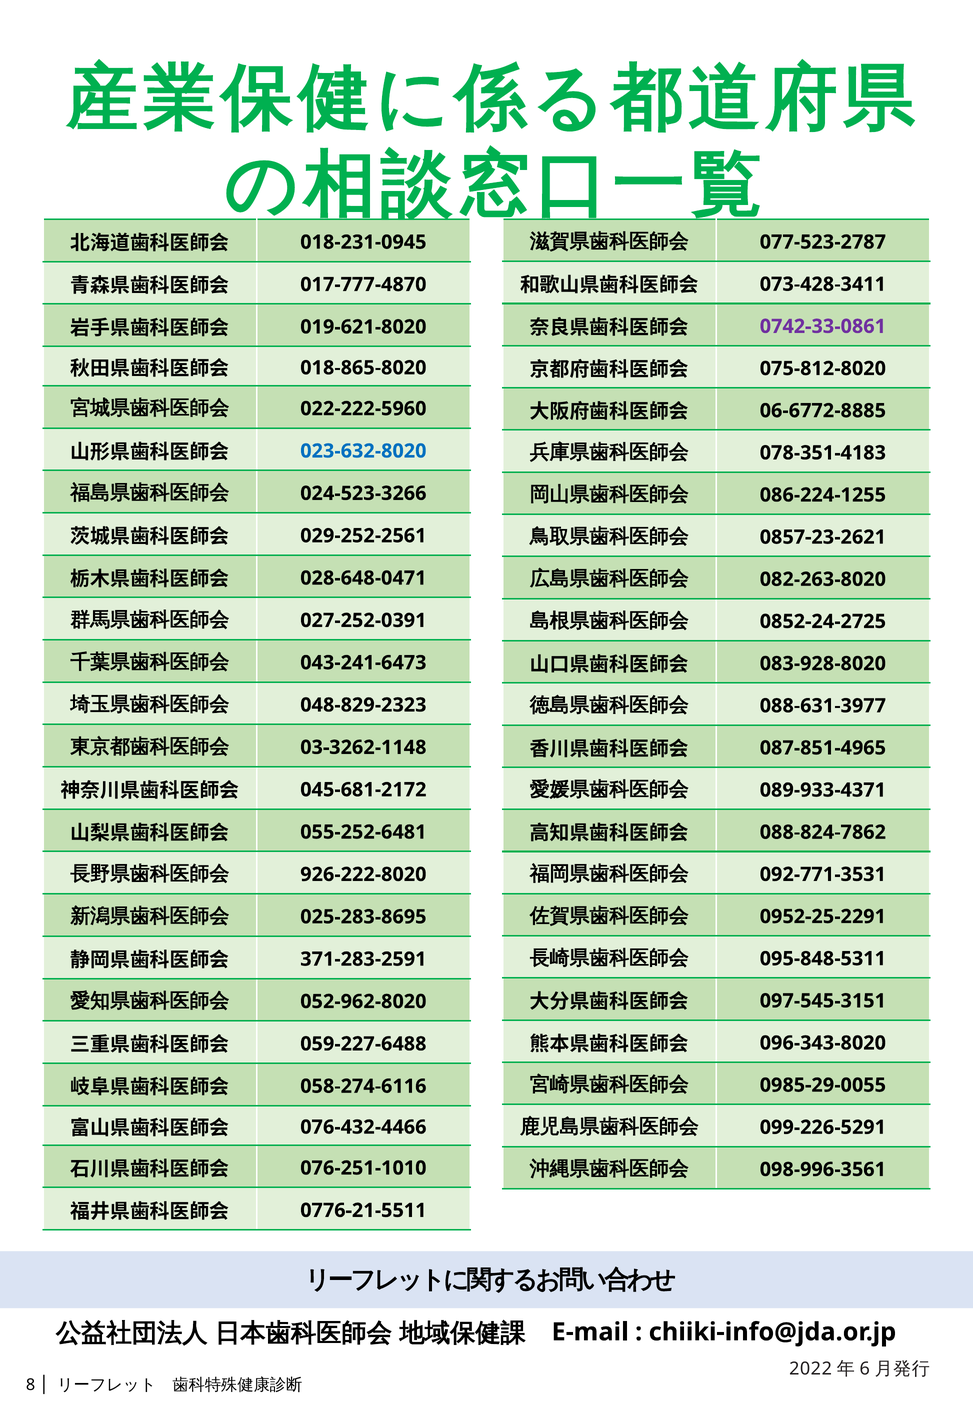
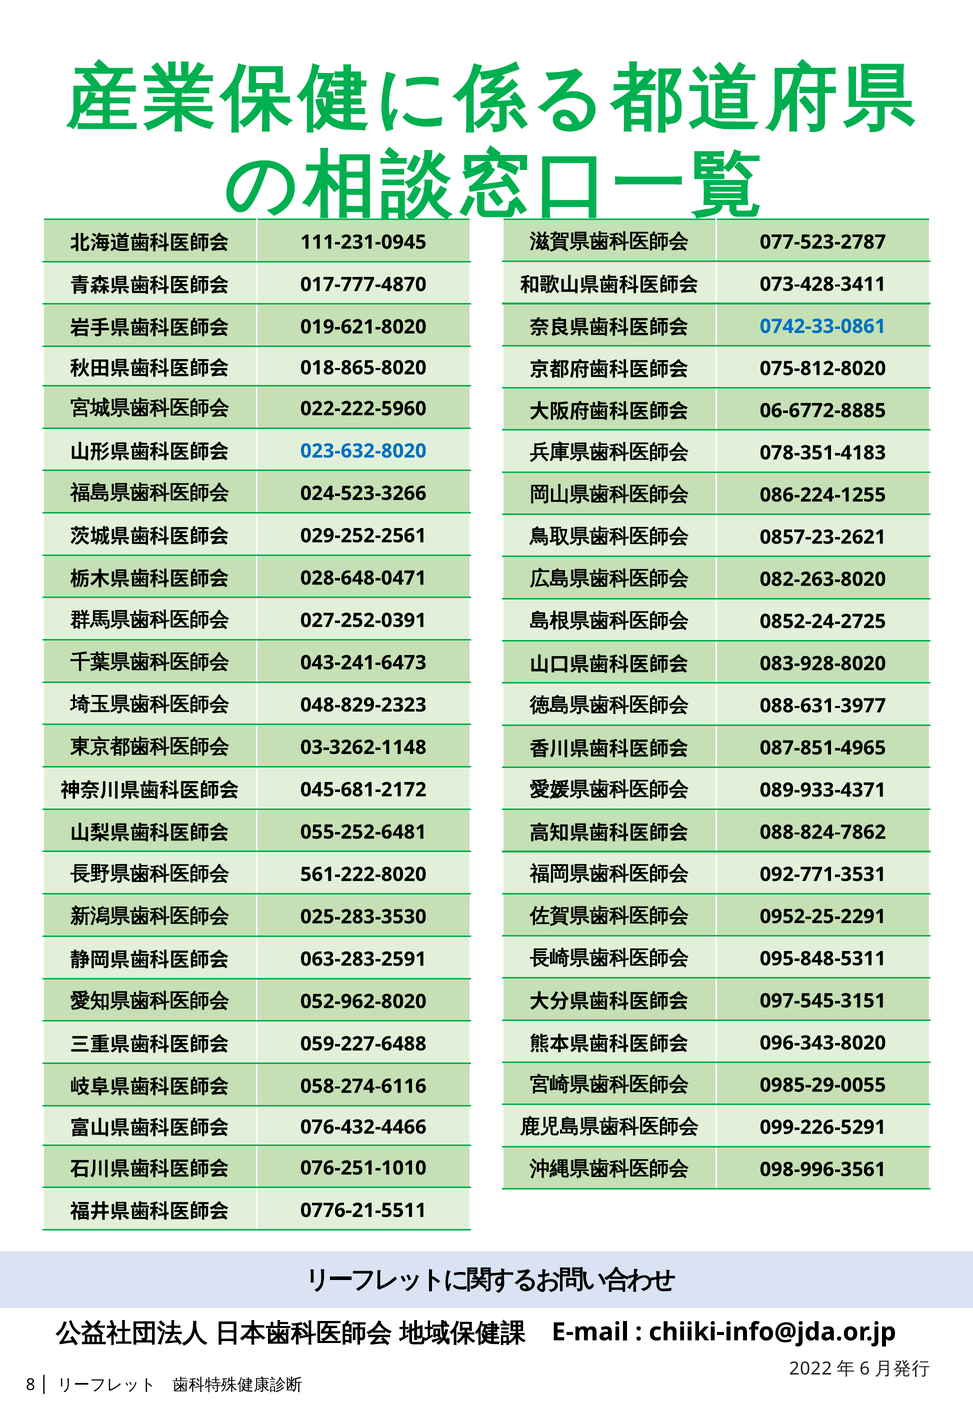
018-231-0945: 018-231-0945 -> 111-231-0945
0742-33-0861 colour: purple -> blue
926-222-8020: 926-222-8020 -> 561-222-8020
025-283-8695: 025-283-8695 -> 025-283-3530
371-283-2591: 371-283-2591 -> 063-283-2591
